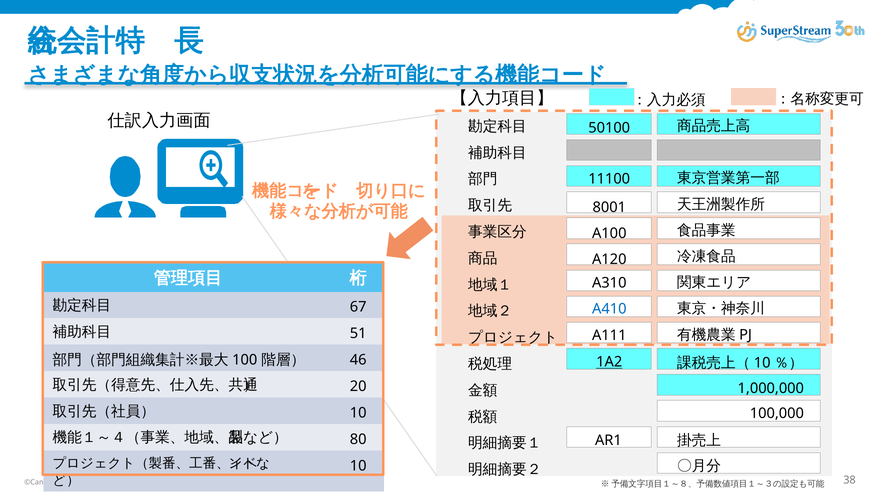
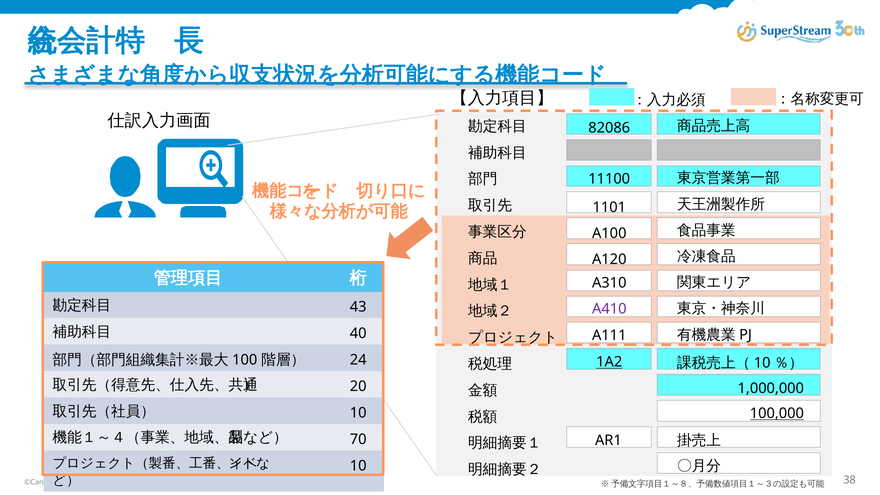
50100: 50100 -> 82086
8001: 8001 -> 1101
67: 67 -> 43
A410 colour: blue -> purple
51: 51 -> 40
46: 46 -> 24
100,000 underline: none -> present
80: 80 -> 70
